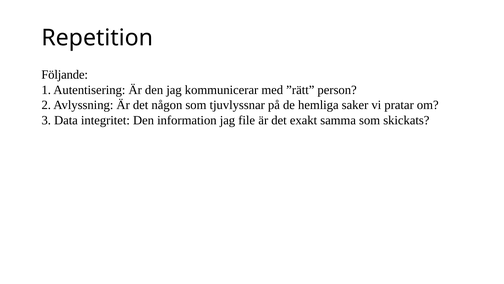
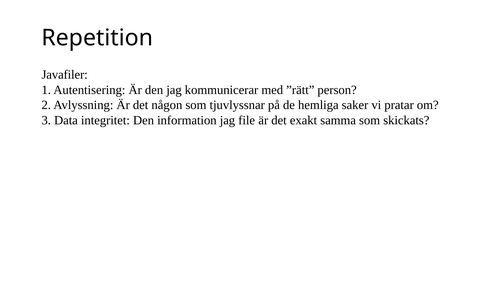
Följande: Följande -> Javafiler
